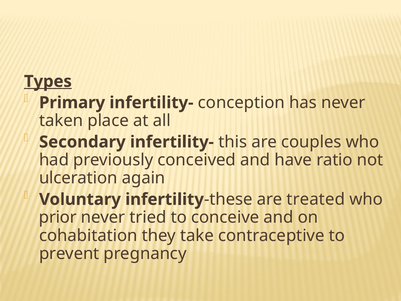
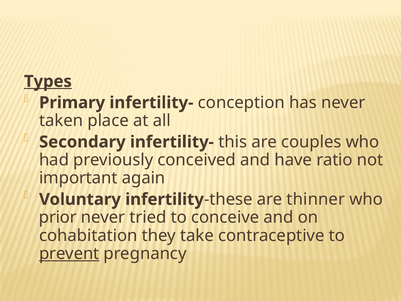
ulceration: ulceration -> important
treated: treated -> thinner
prevent underline: none -> present
